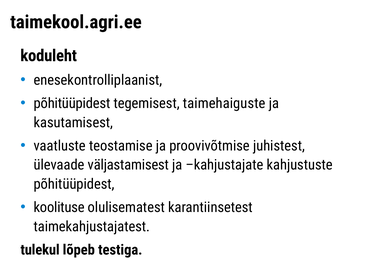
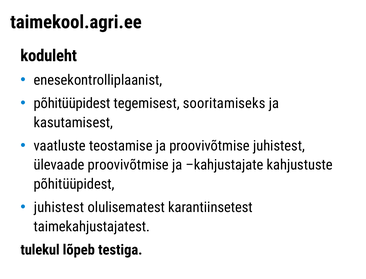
taimehaiguste: taimehaiguste -> sooritamiseks
ülevaade väljastamisest: väljastamisest -> proovivõtmise
koolituse at (59, 207): koolituse -> juhistest
